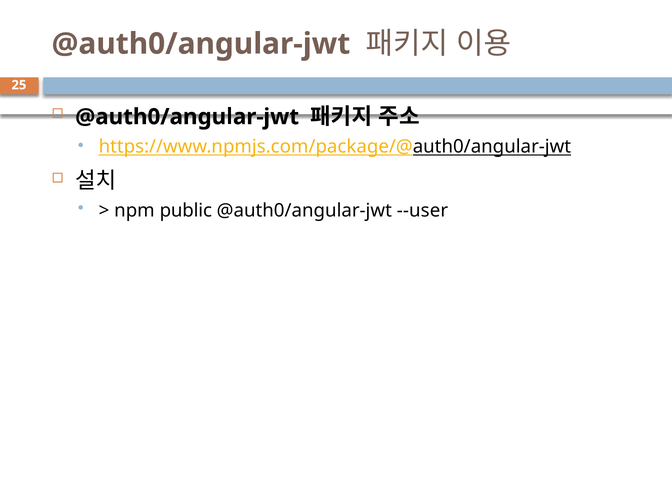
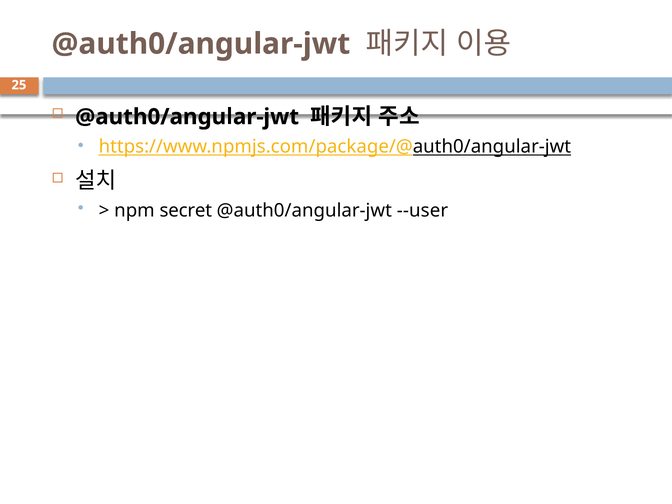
public: public -> secret
